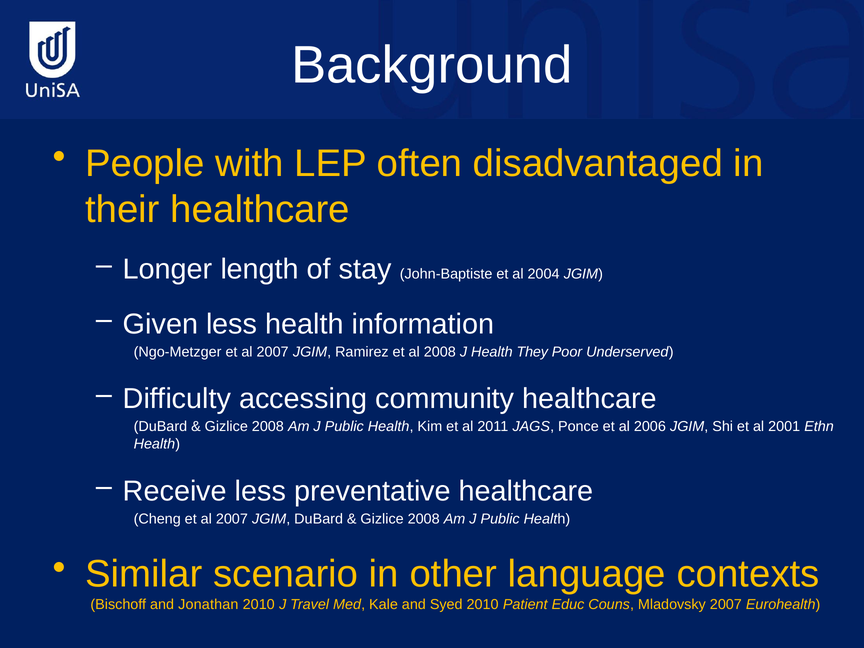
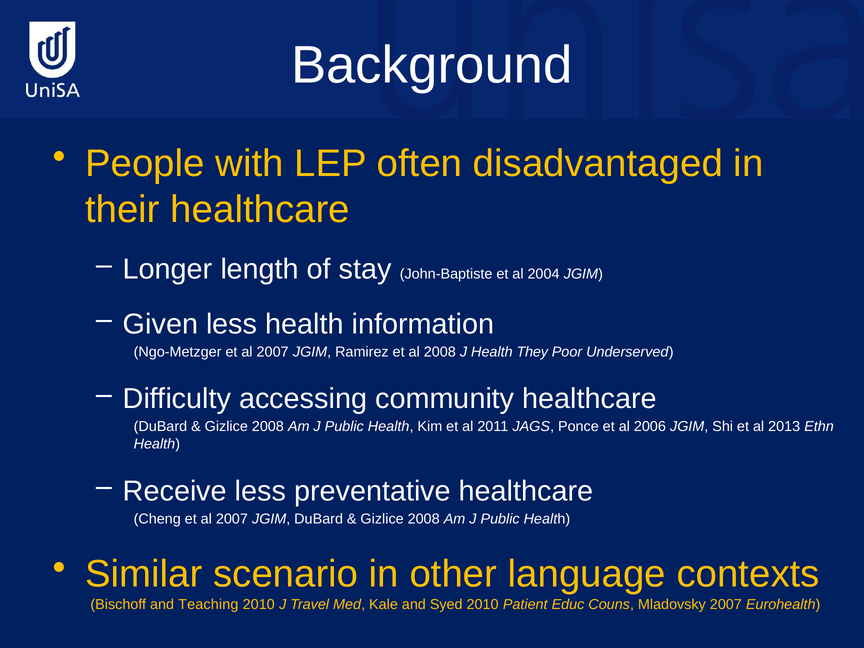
2001: 2001 -> 2013
Jonathan: Jonathan -> Teaching
